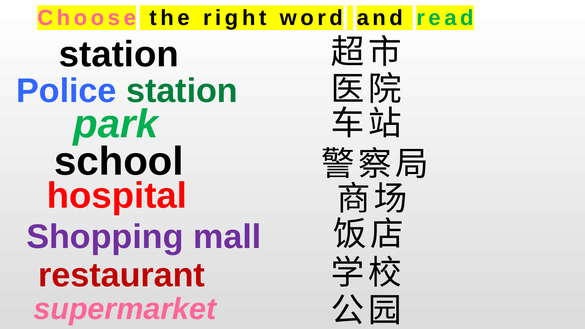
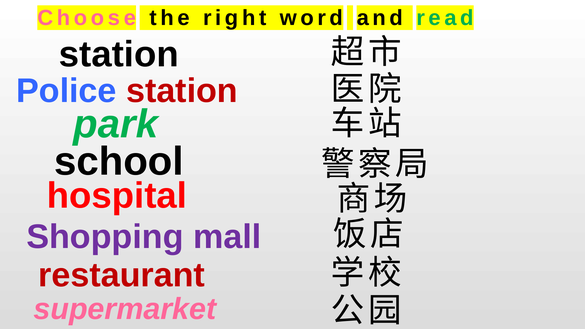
station at (182, 91) colour: green -> red
